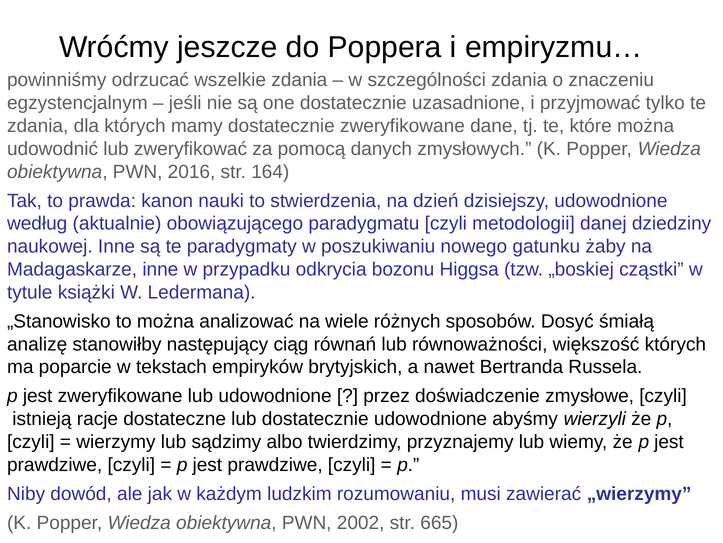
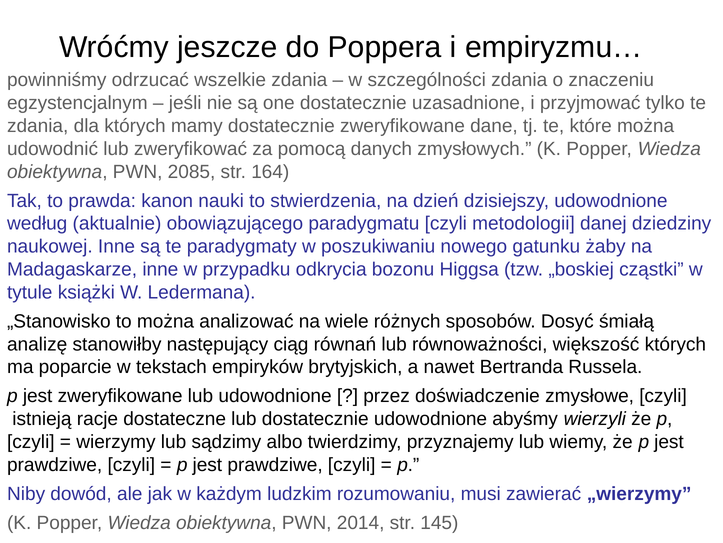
2016: 2016 -> 2085
2002: 2002 -> 2014
665: 665 -> 145
